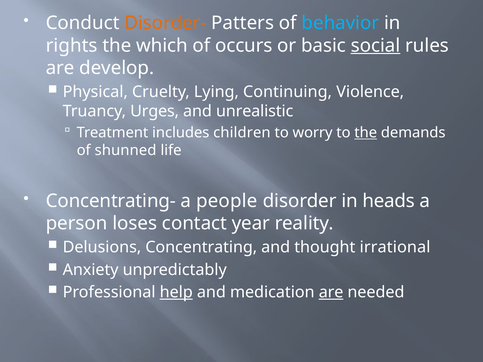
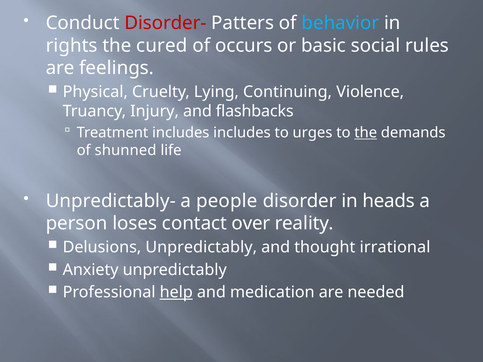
Disorder- colour: orange -> red
which: which -> cured
social underline: present -> none
develop: develop -> feelings
Urges: Urges -> Injury
unrealistic: unrealistic -> flashbacks
includes children: children -> includes
worry: worry -> urges
Concentrating-: Concentrating- -> Unpredictably-
year: year -> over
Delusions Concentrating: Concentrating -> Unpredictably
are at (331, 293) underline: present -> none
